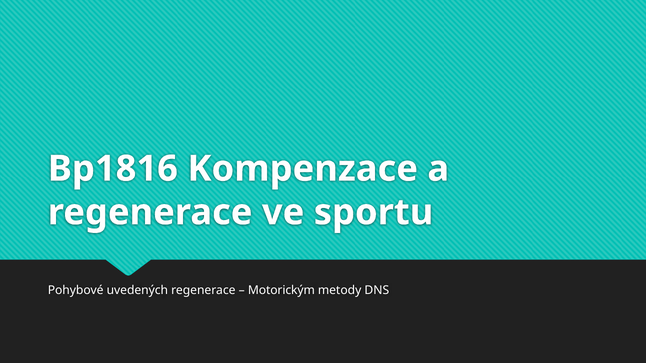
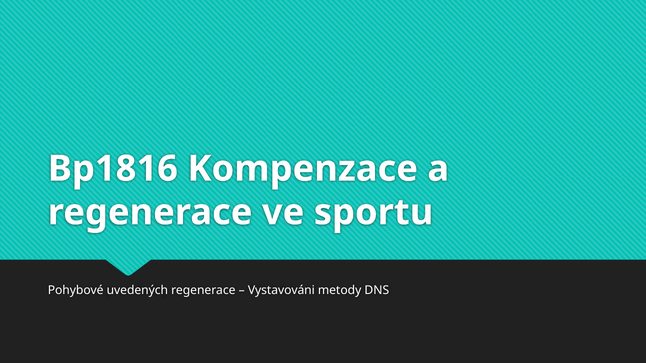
Motorickým: Motorickým -> Vystavováni
